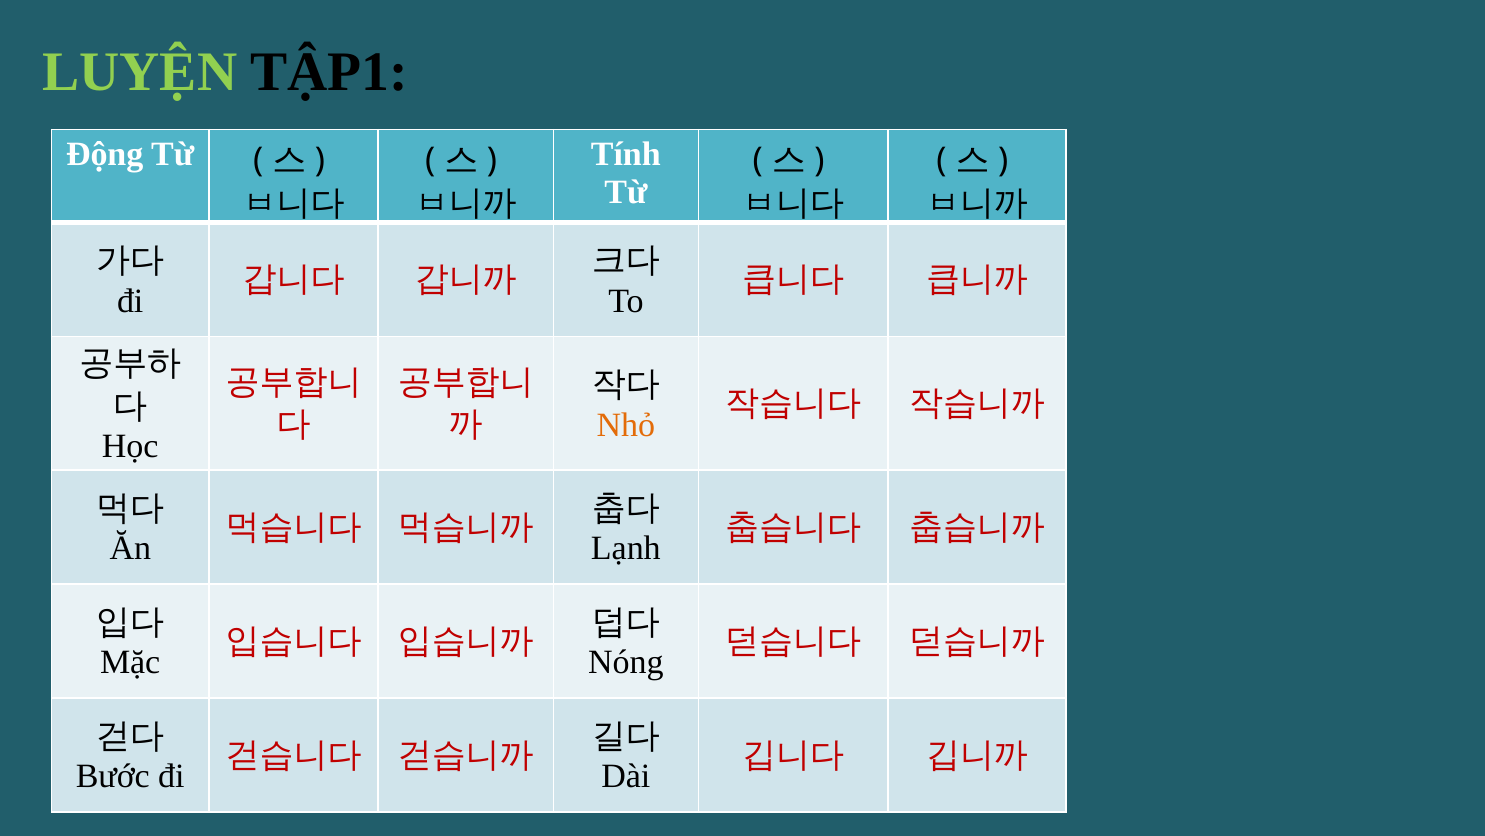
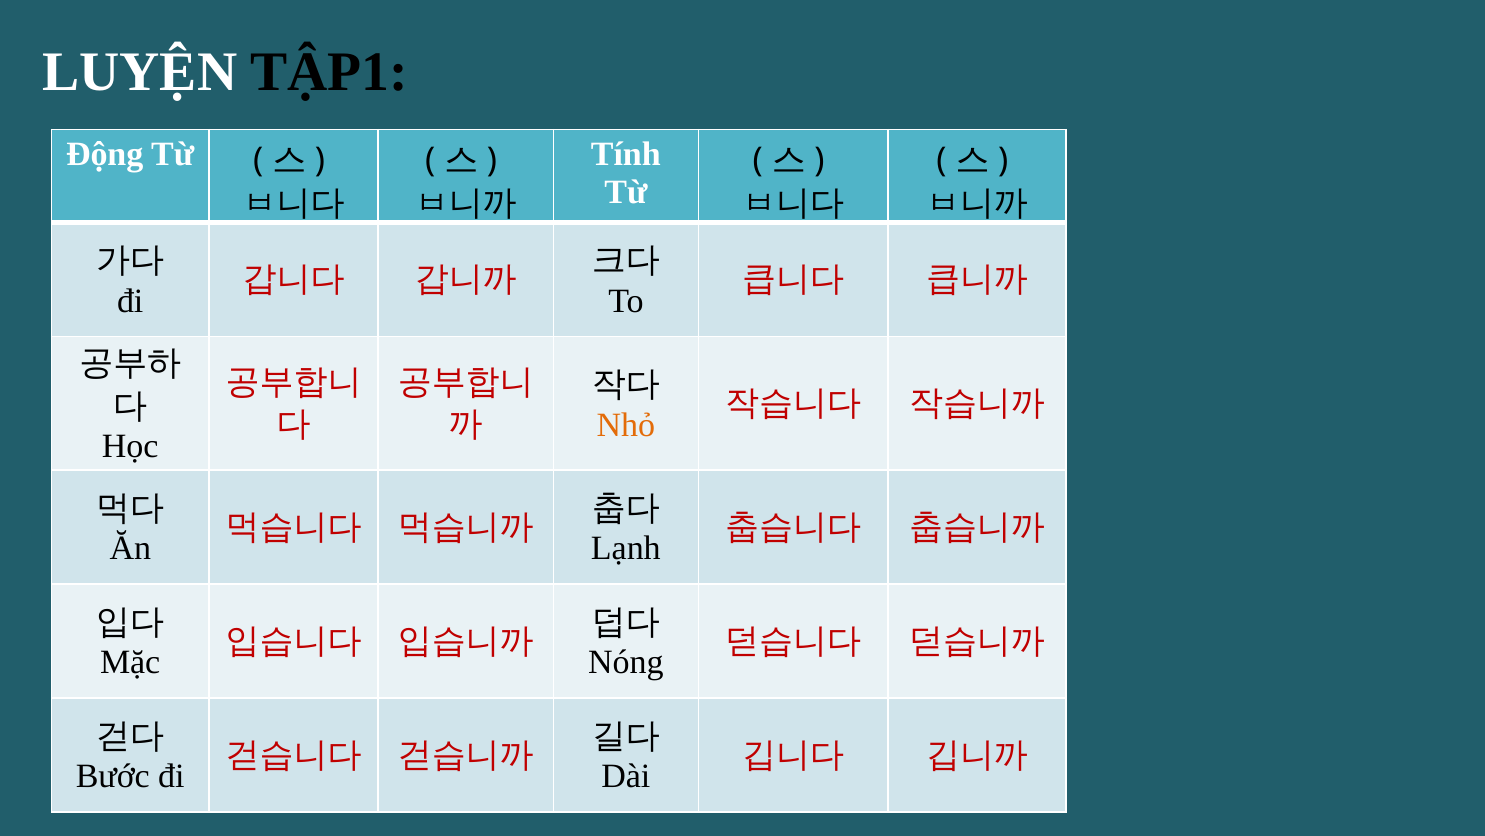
LUYỆN colour: light green -> white
